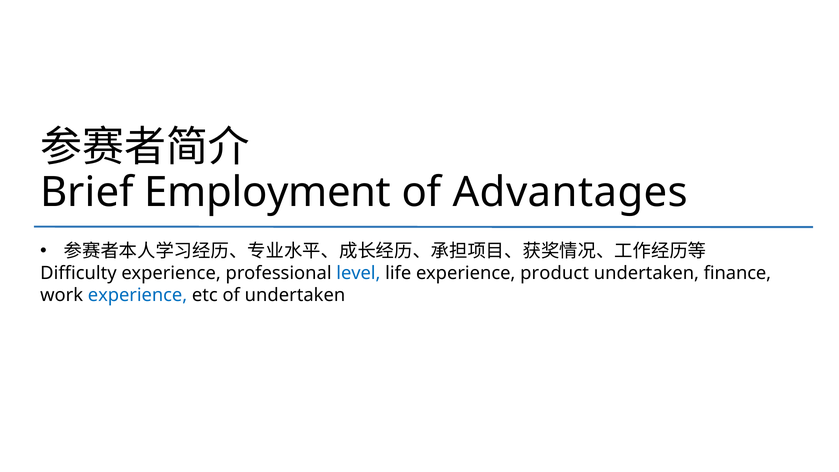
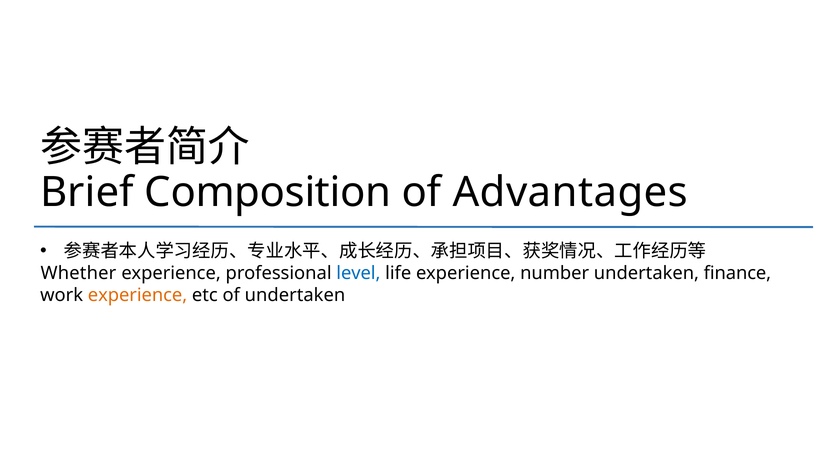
Employment: Employment -> Composition
Difficulty: Difficulty -> Whether
product: product -> number
experience at (138, 295) colour: blue -> orange
